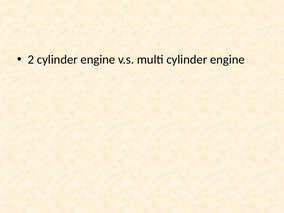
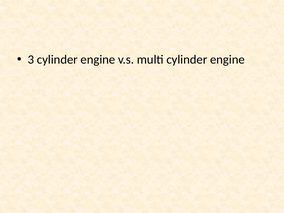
2: 2 -> 3
